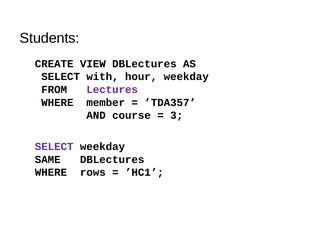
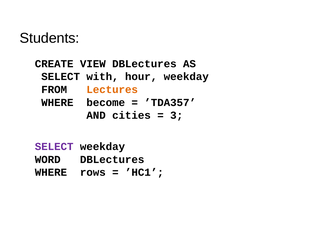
Lectures colour: purple -> orange
member: member -> become
course: course -> cities
SAME: SAME -> WORD
